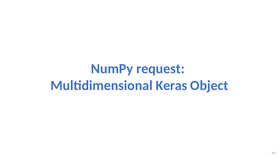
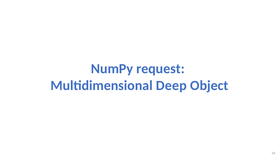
Keras: Keras -> Deep
